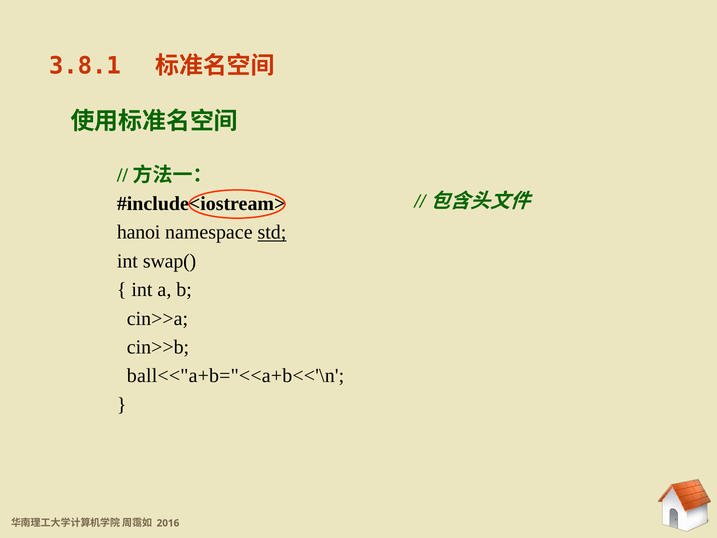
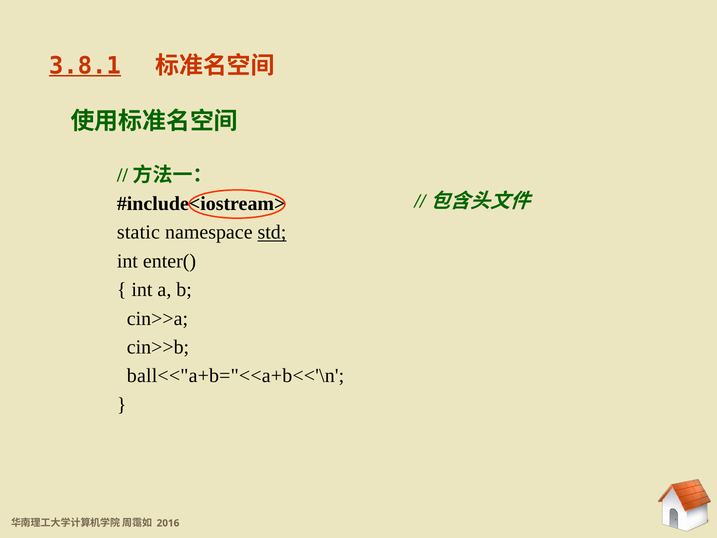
3.8.1 underline: none -> present
hanoi: hanoi -> static
swap(: swap( -> enter(
